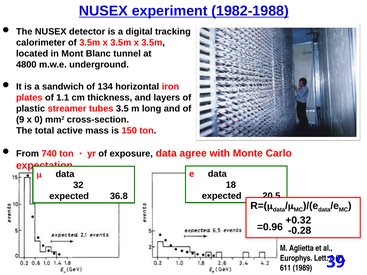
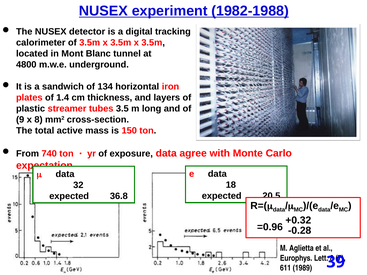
1.1: 1.1 -> 1.4
x 0: 0 -> 8
